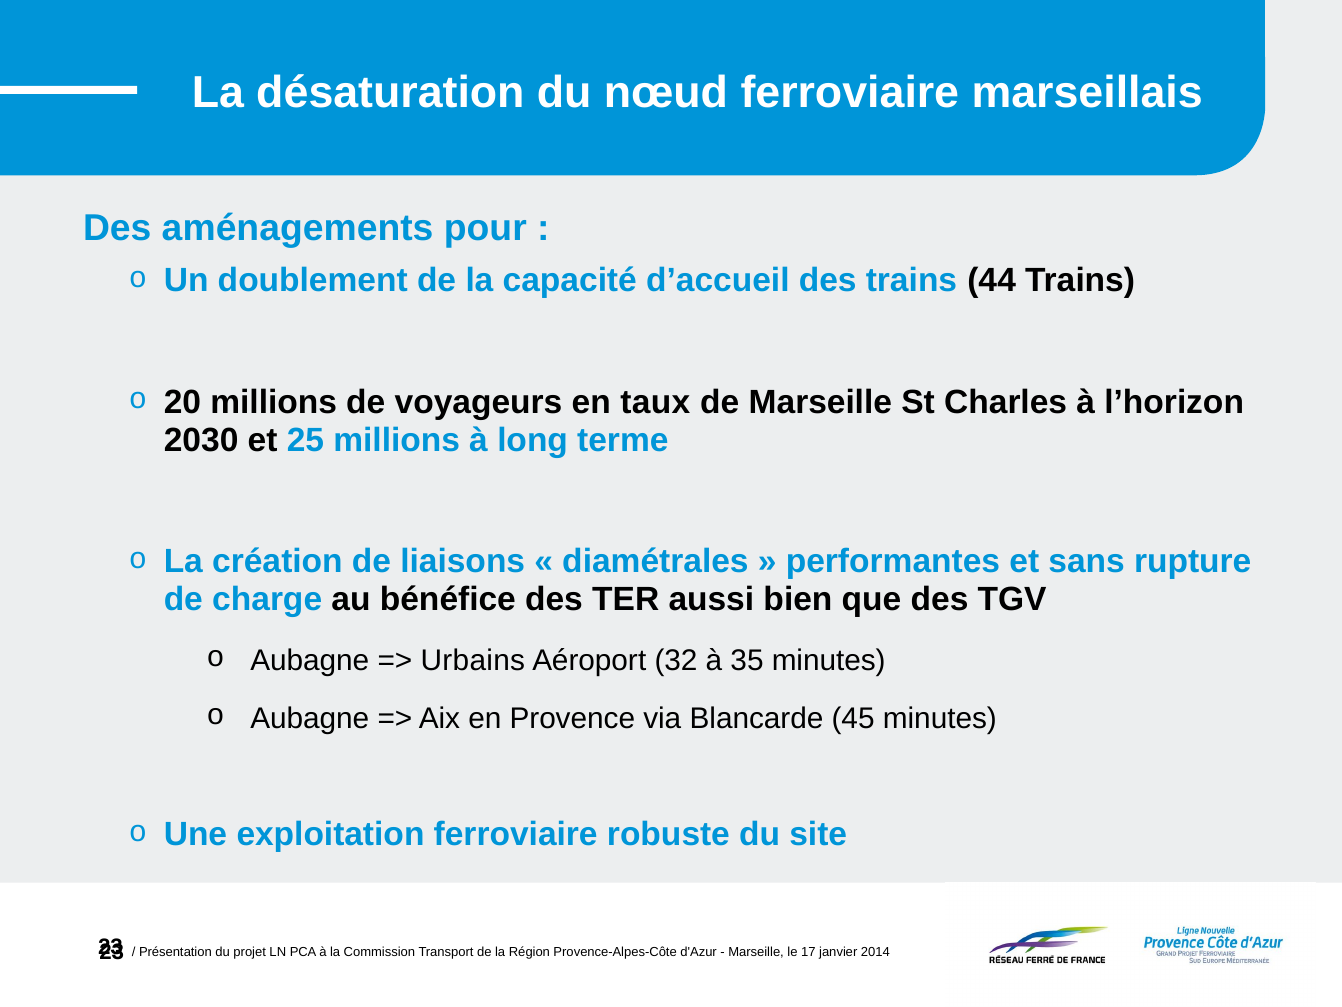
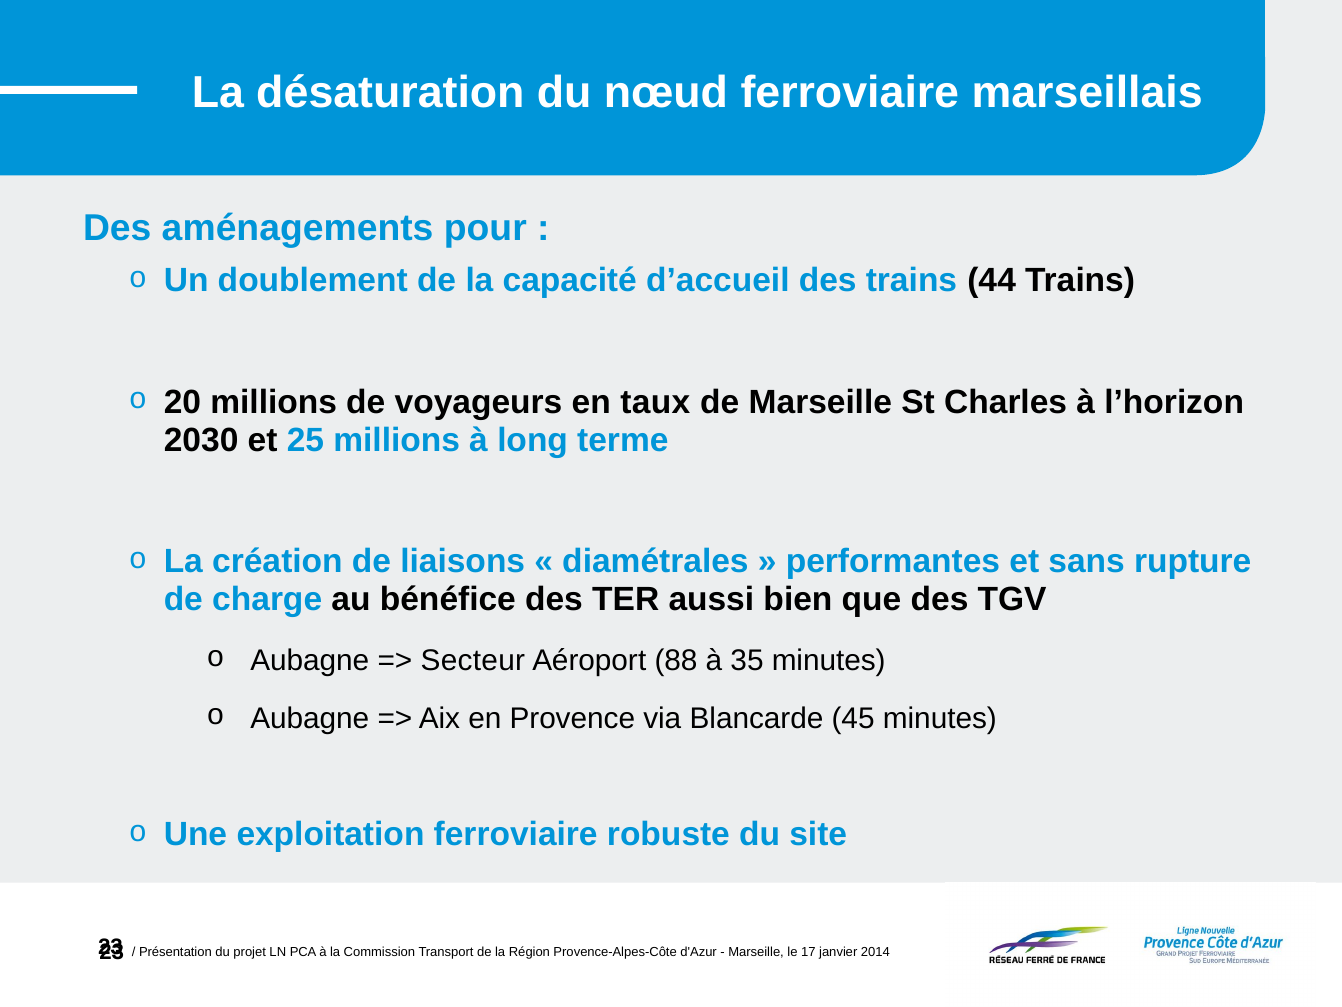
Urbains: Urbains -> Secteur
32: 32 -> 88
